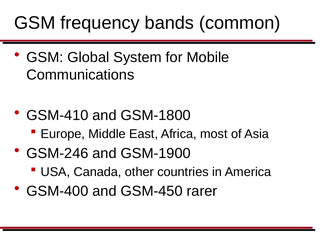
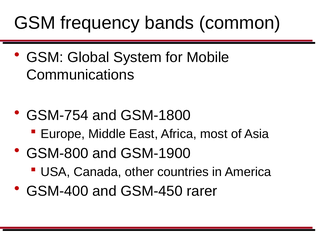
GSM-410: GSM-410 -> GSM-754
GSM-246: GSM-246 -> GSM-800
